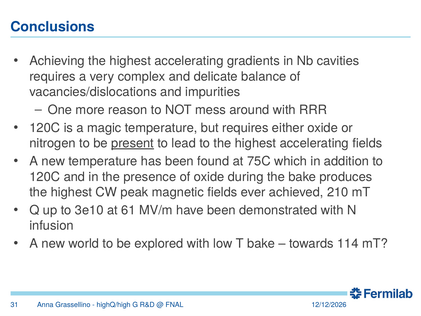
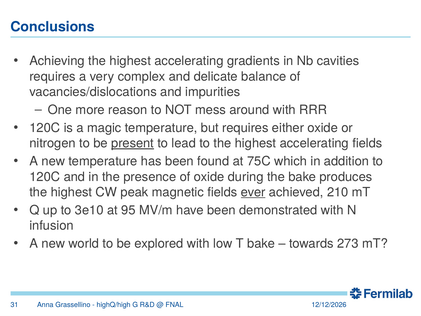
ever underline: none -> present
61: 61 -> 95
114: 114 -> 273
